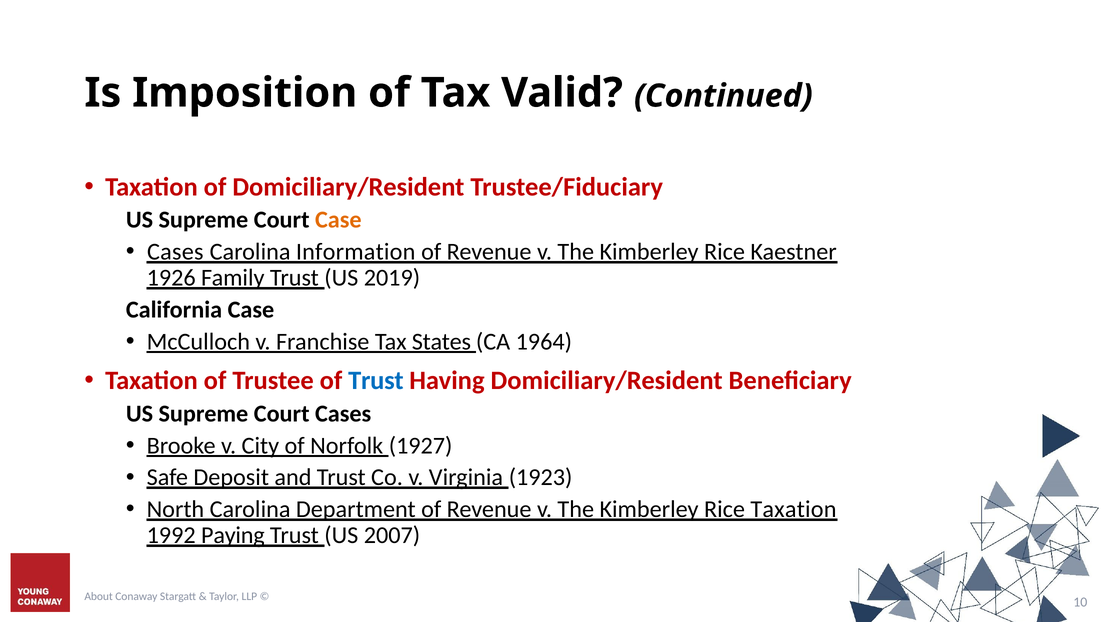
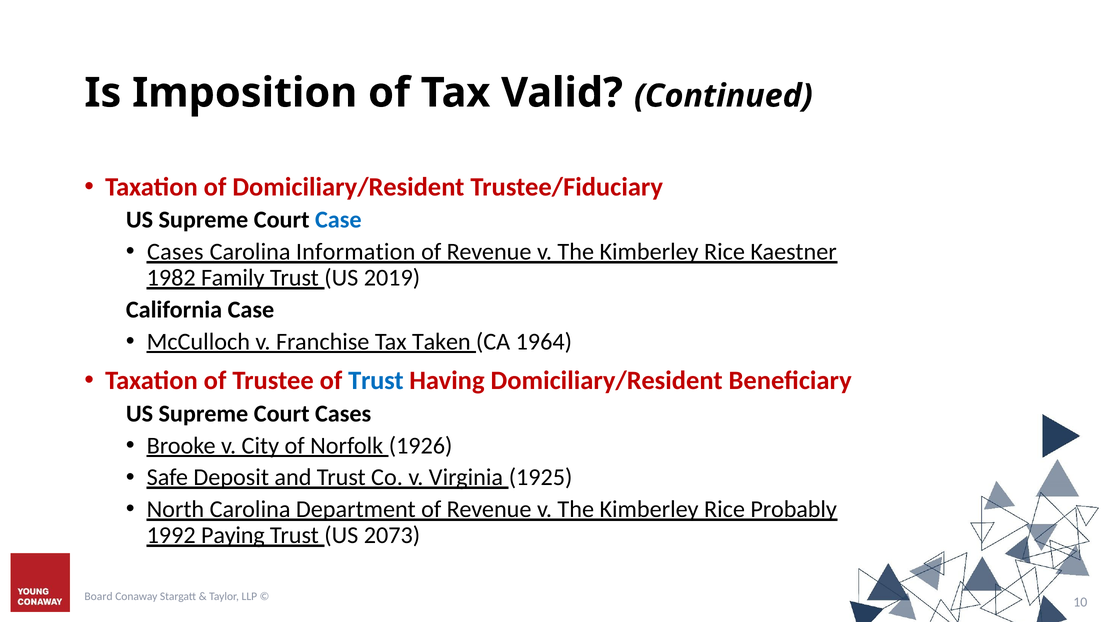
Case at (338, 220) colour: orange -> blue
1926: 1926 -> 1982
States: States -> Taken
1927: 1927 -> 1926
1923: 1923 -> 1925
Rice Taxation: Taxation -> Probably
2007: 2007 -> 2073
About: About -> Board
